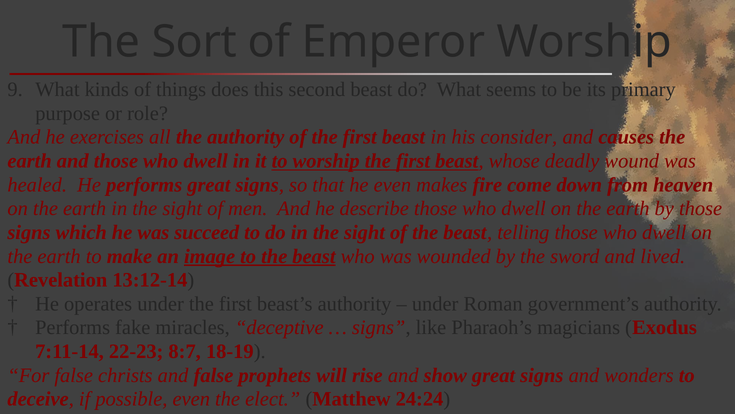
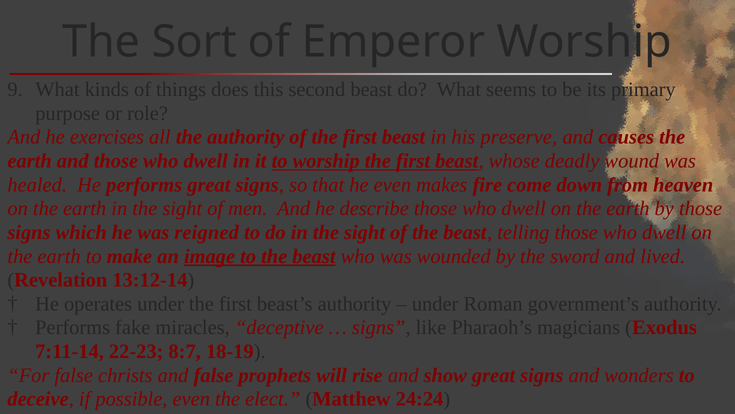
consider: consider -> preserve
succeed: succeed -> reigned
